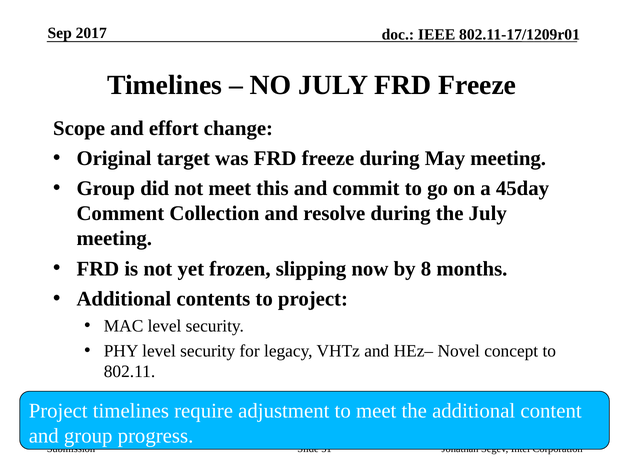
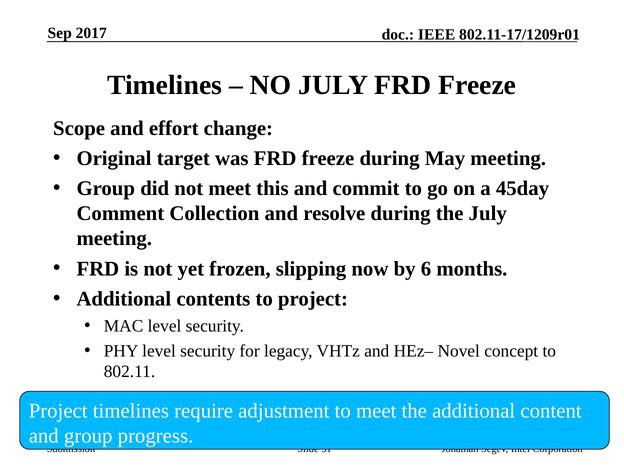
8: 8 -> 6
